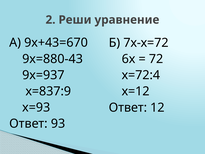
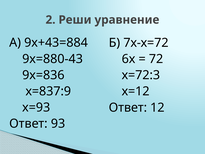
9х+43=670: 9х+43=670 -> 9х+43=884
9х=937: 9х=937 -> 9х=836
х=72:4: х=72:4 -> х=72:3
